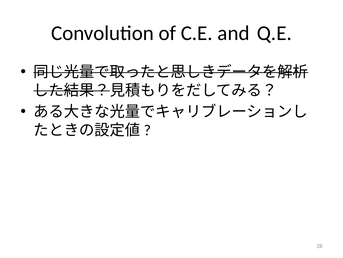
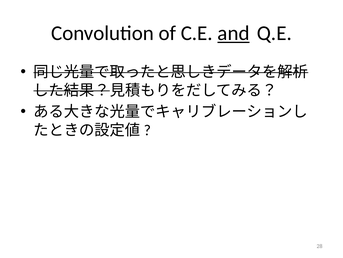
and underline: none -> present
